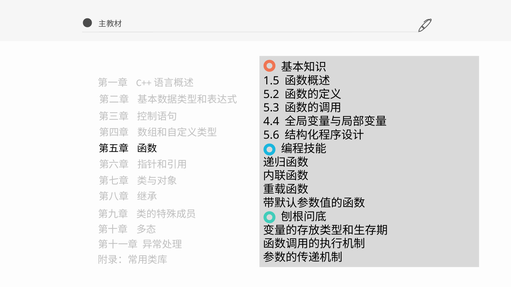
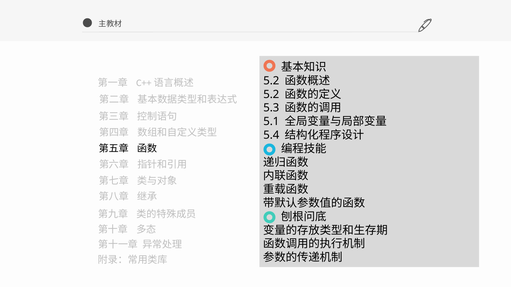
1.5 at (271, 81): 1.5 -> 5.2
4.4: 4.4 -> 5.1
5.6: 5.6 -> 5.4
